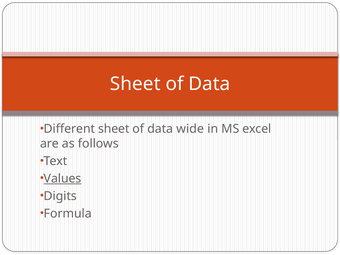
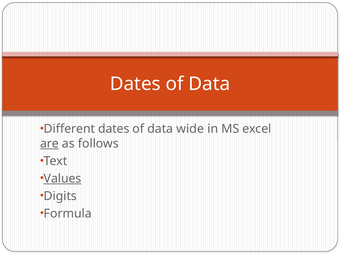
Sheet at (135, 84): Sheet -> Dates
Different sheet: sheet -> dates
are underline: none -> present
